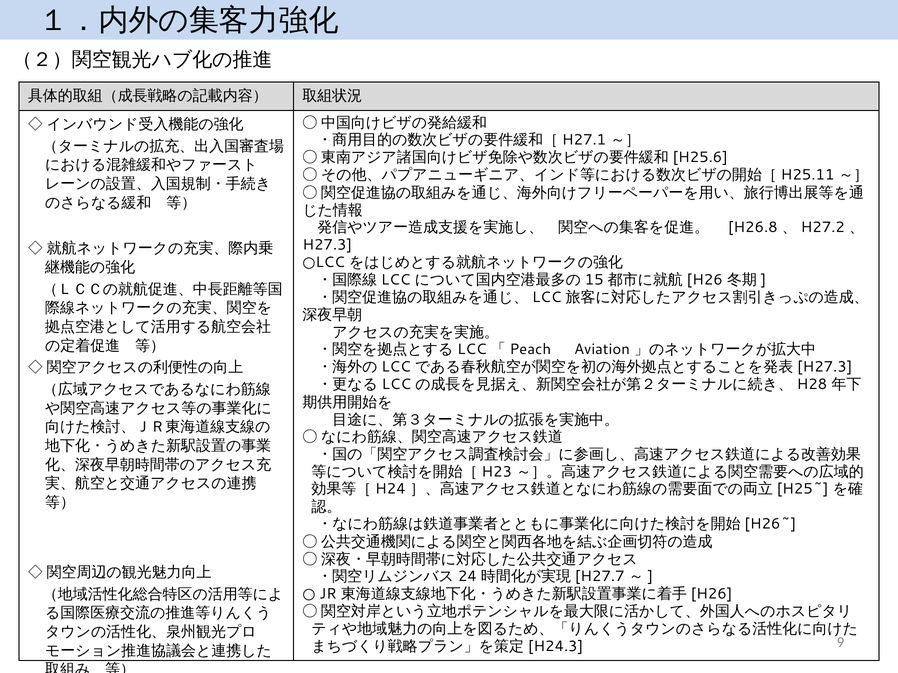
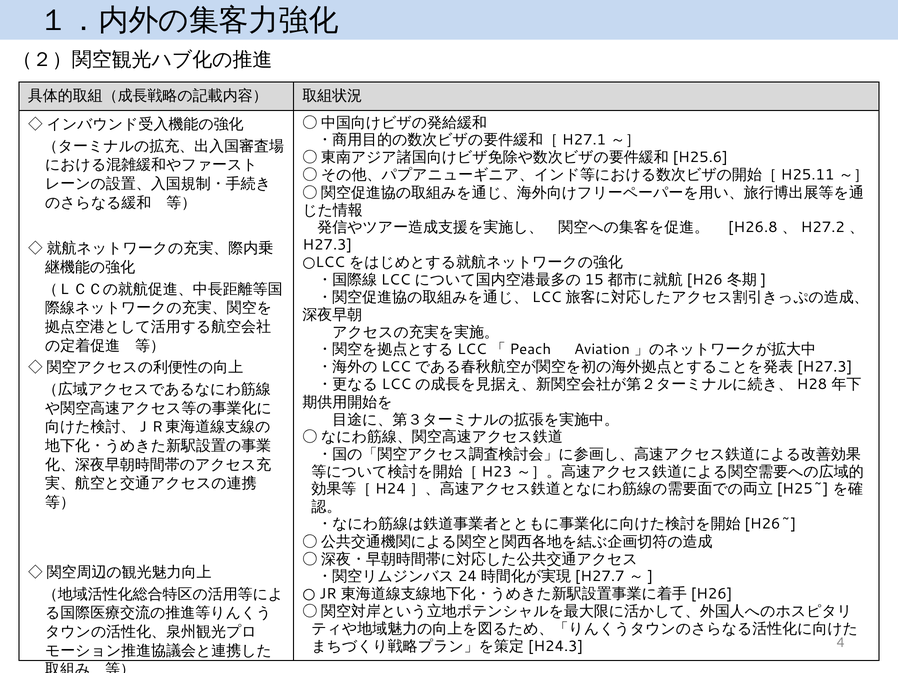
9: 9 -> 4
